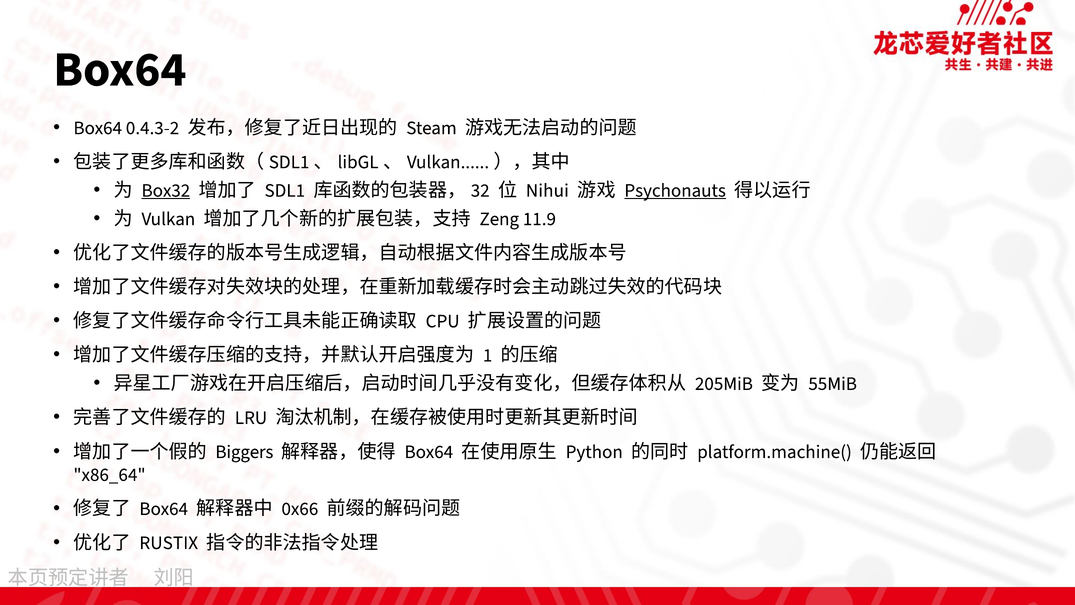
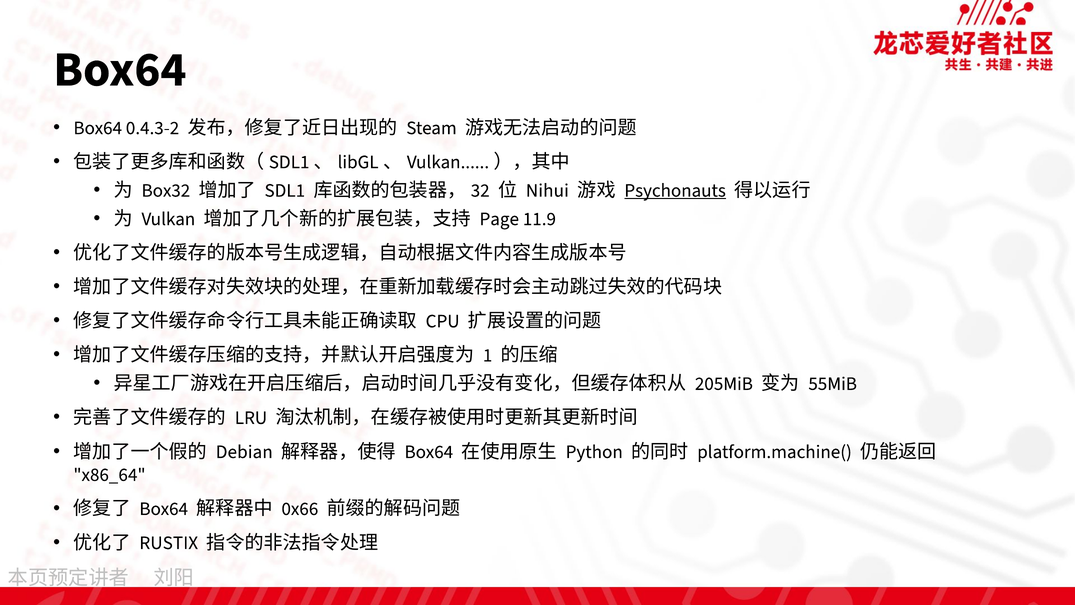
Box32 underline: present -> none
Zeng: Zeng -> Page
Biggers: Biggers -> Debian
